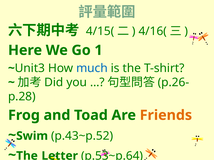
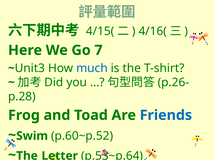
1: 1 -> 7
Friends colour: orange -> blue
p.43~p.52: p.43~p.52 -> p.60~p.52
